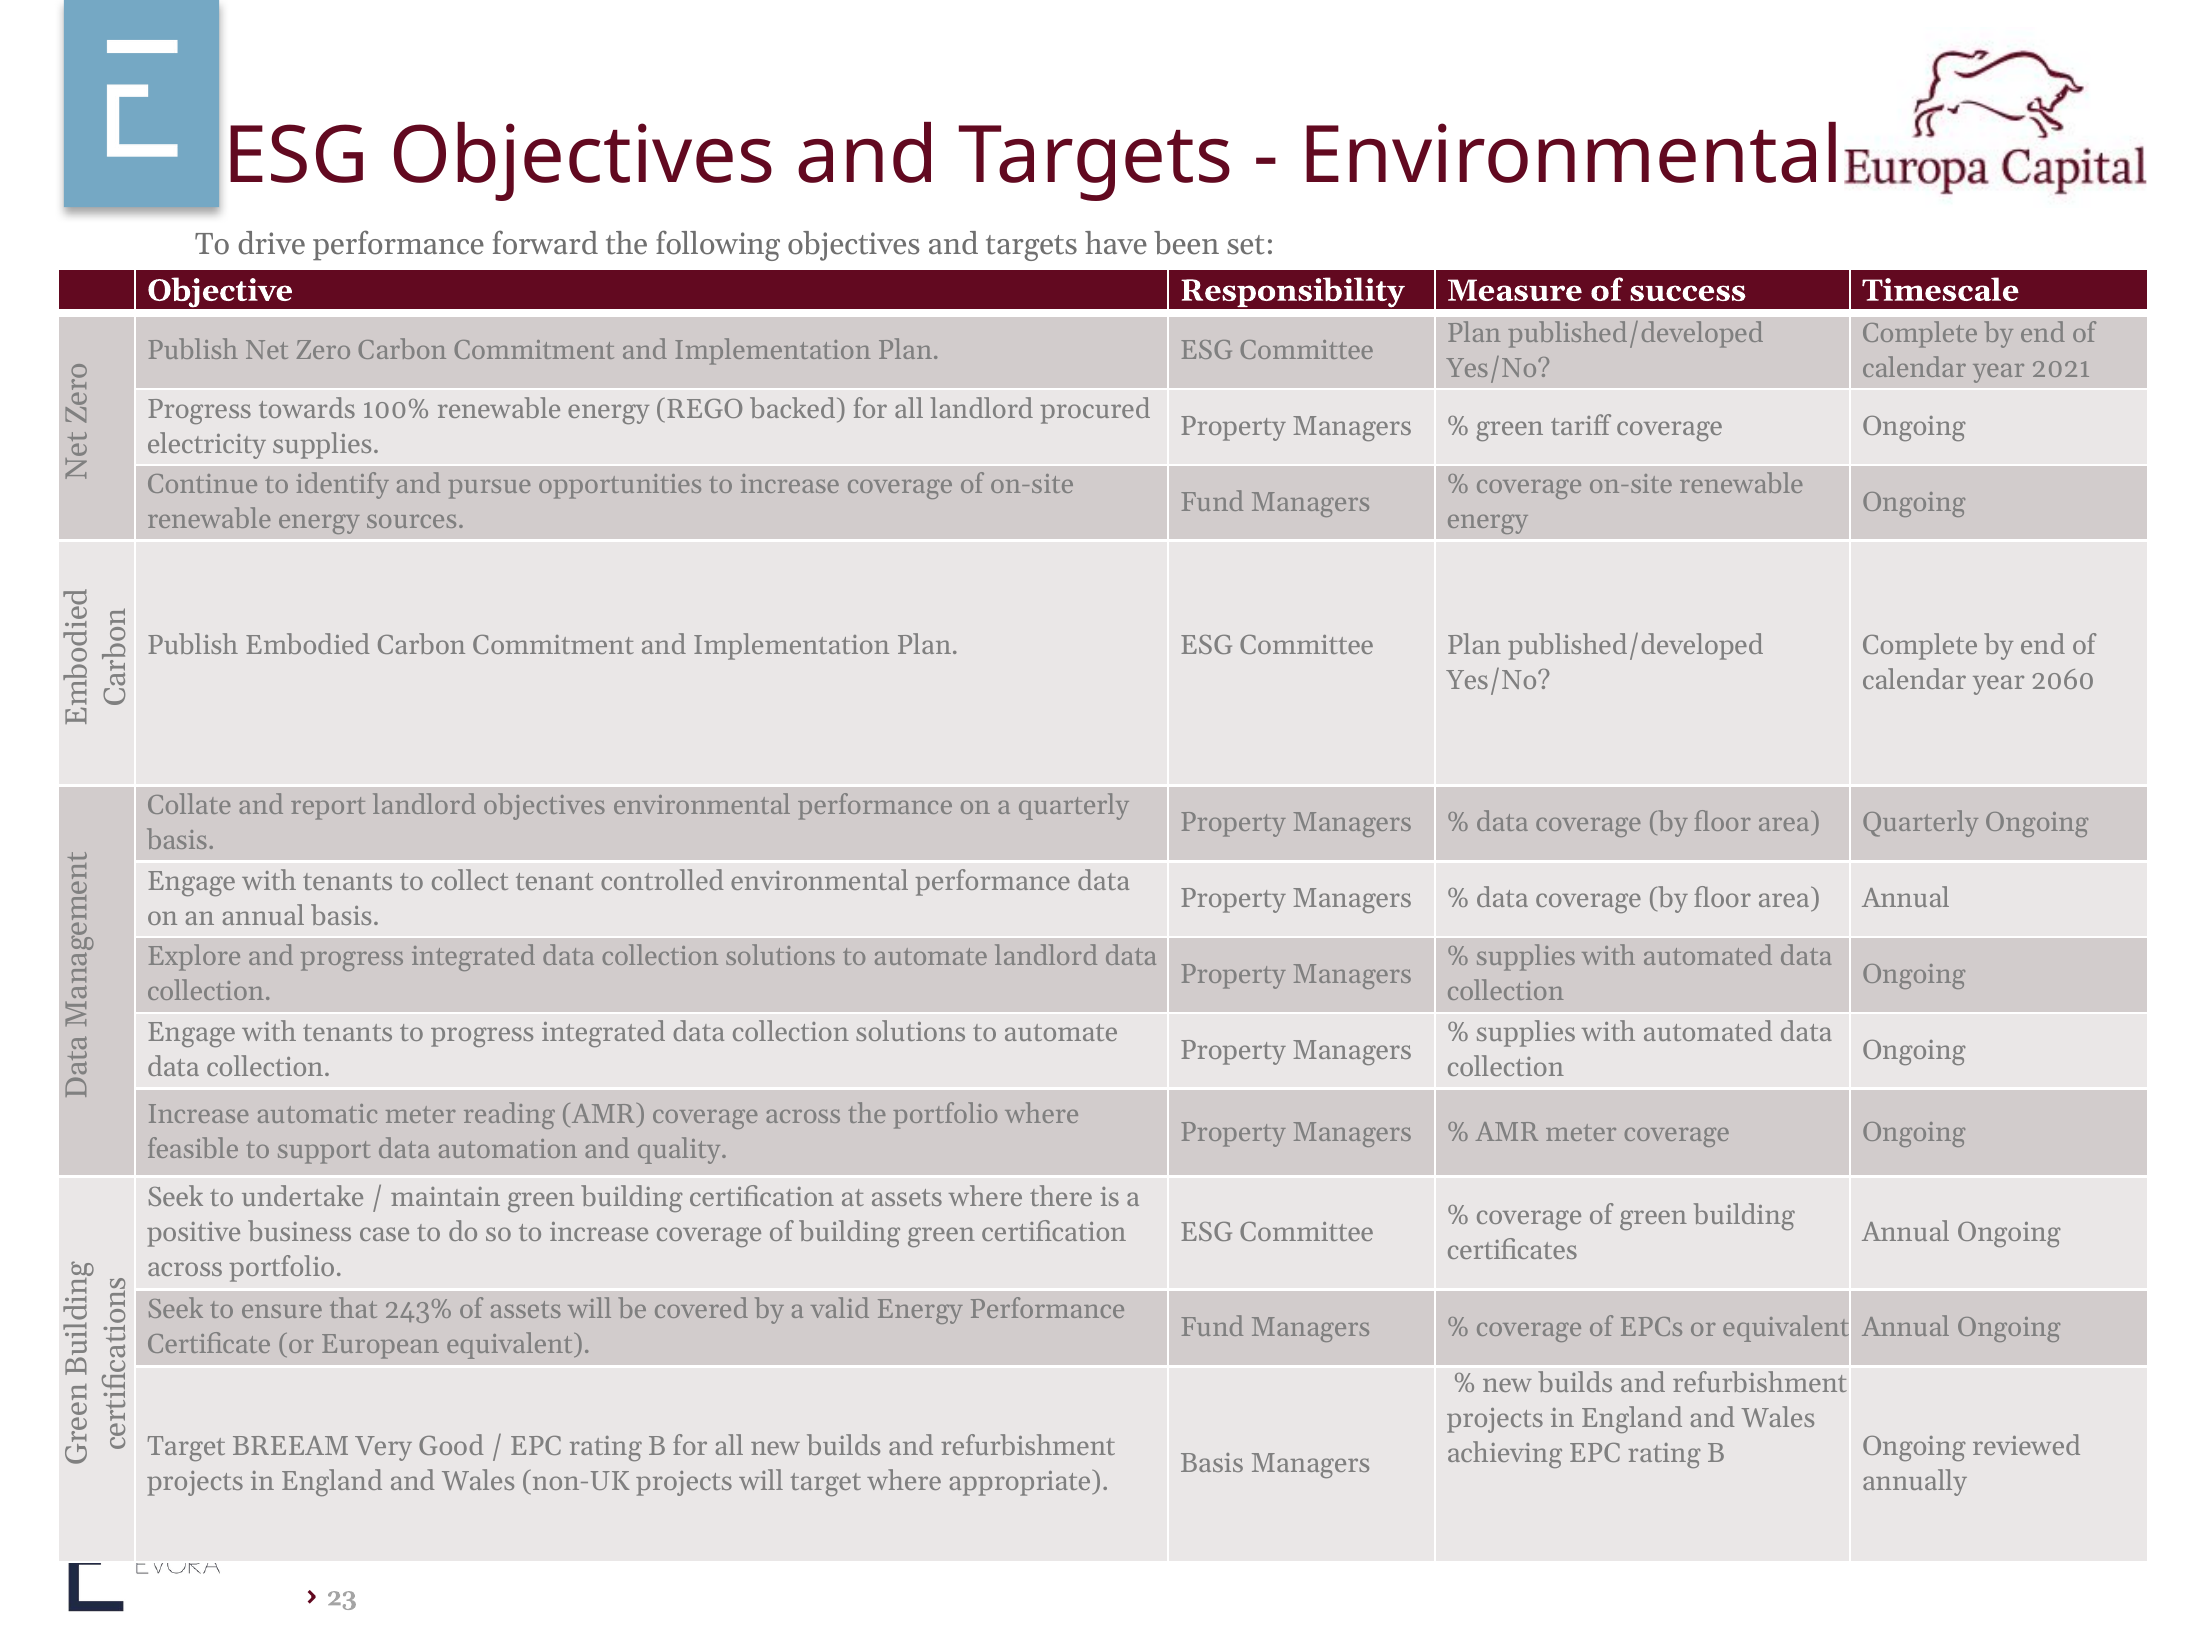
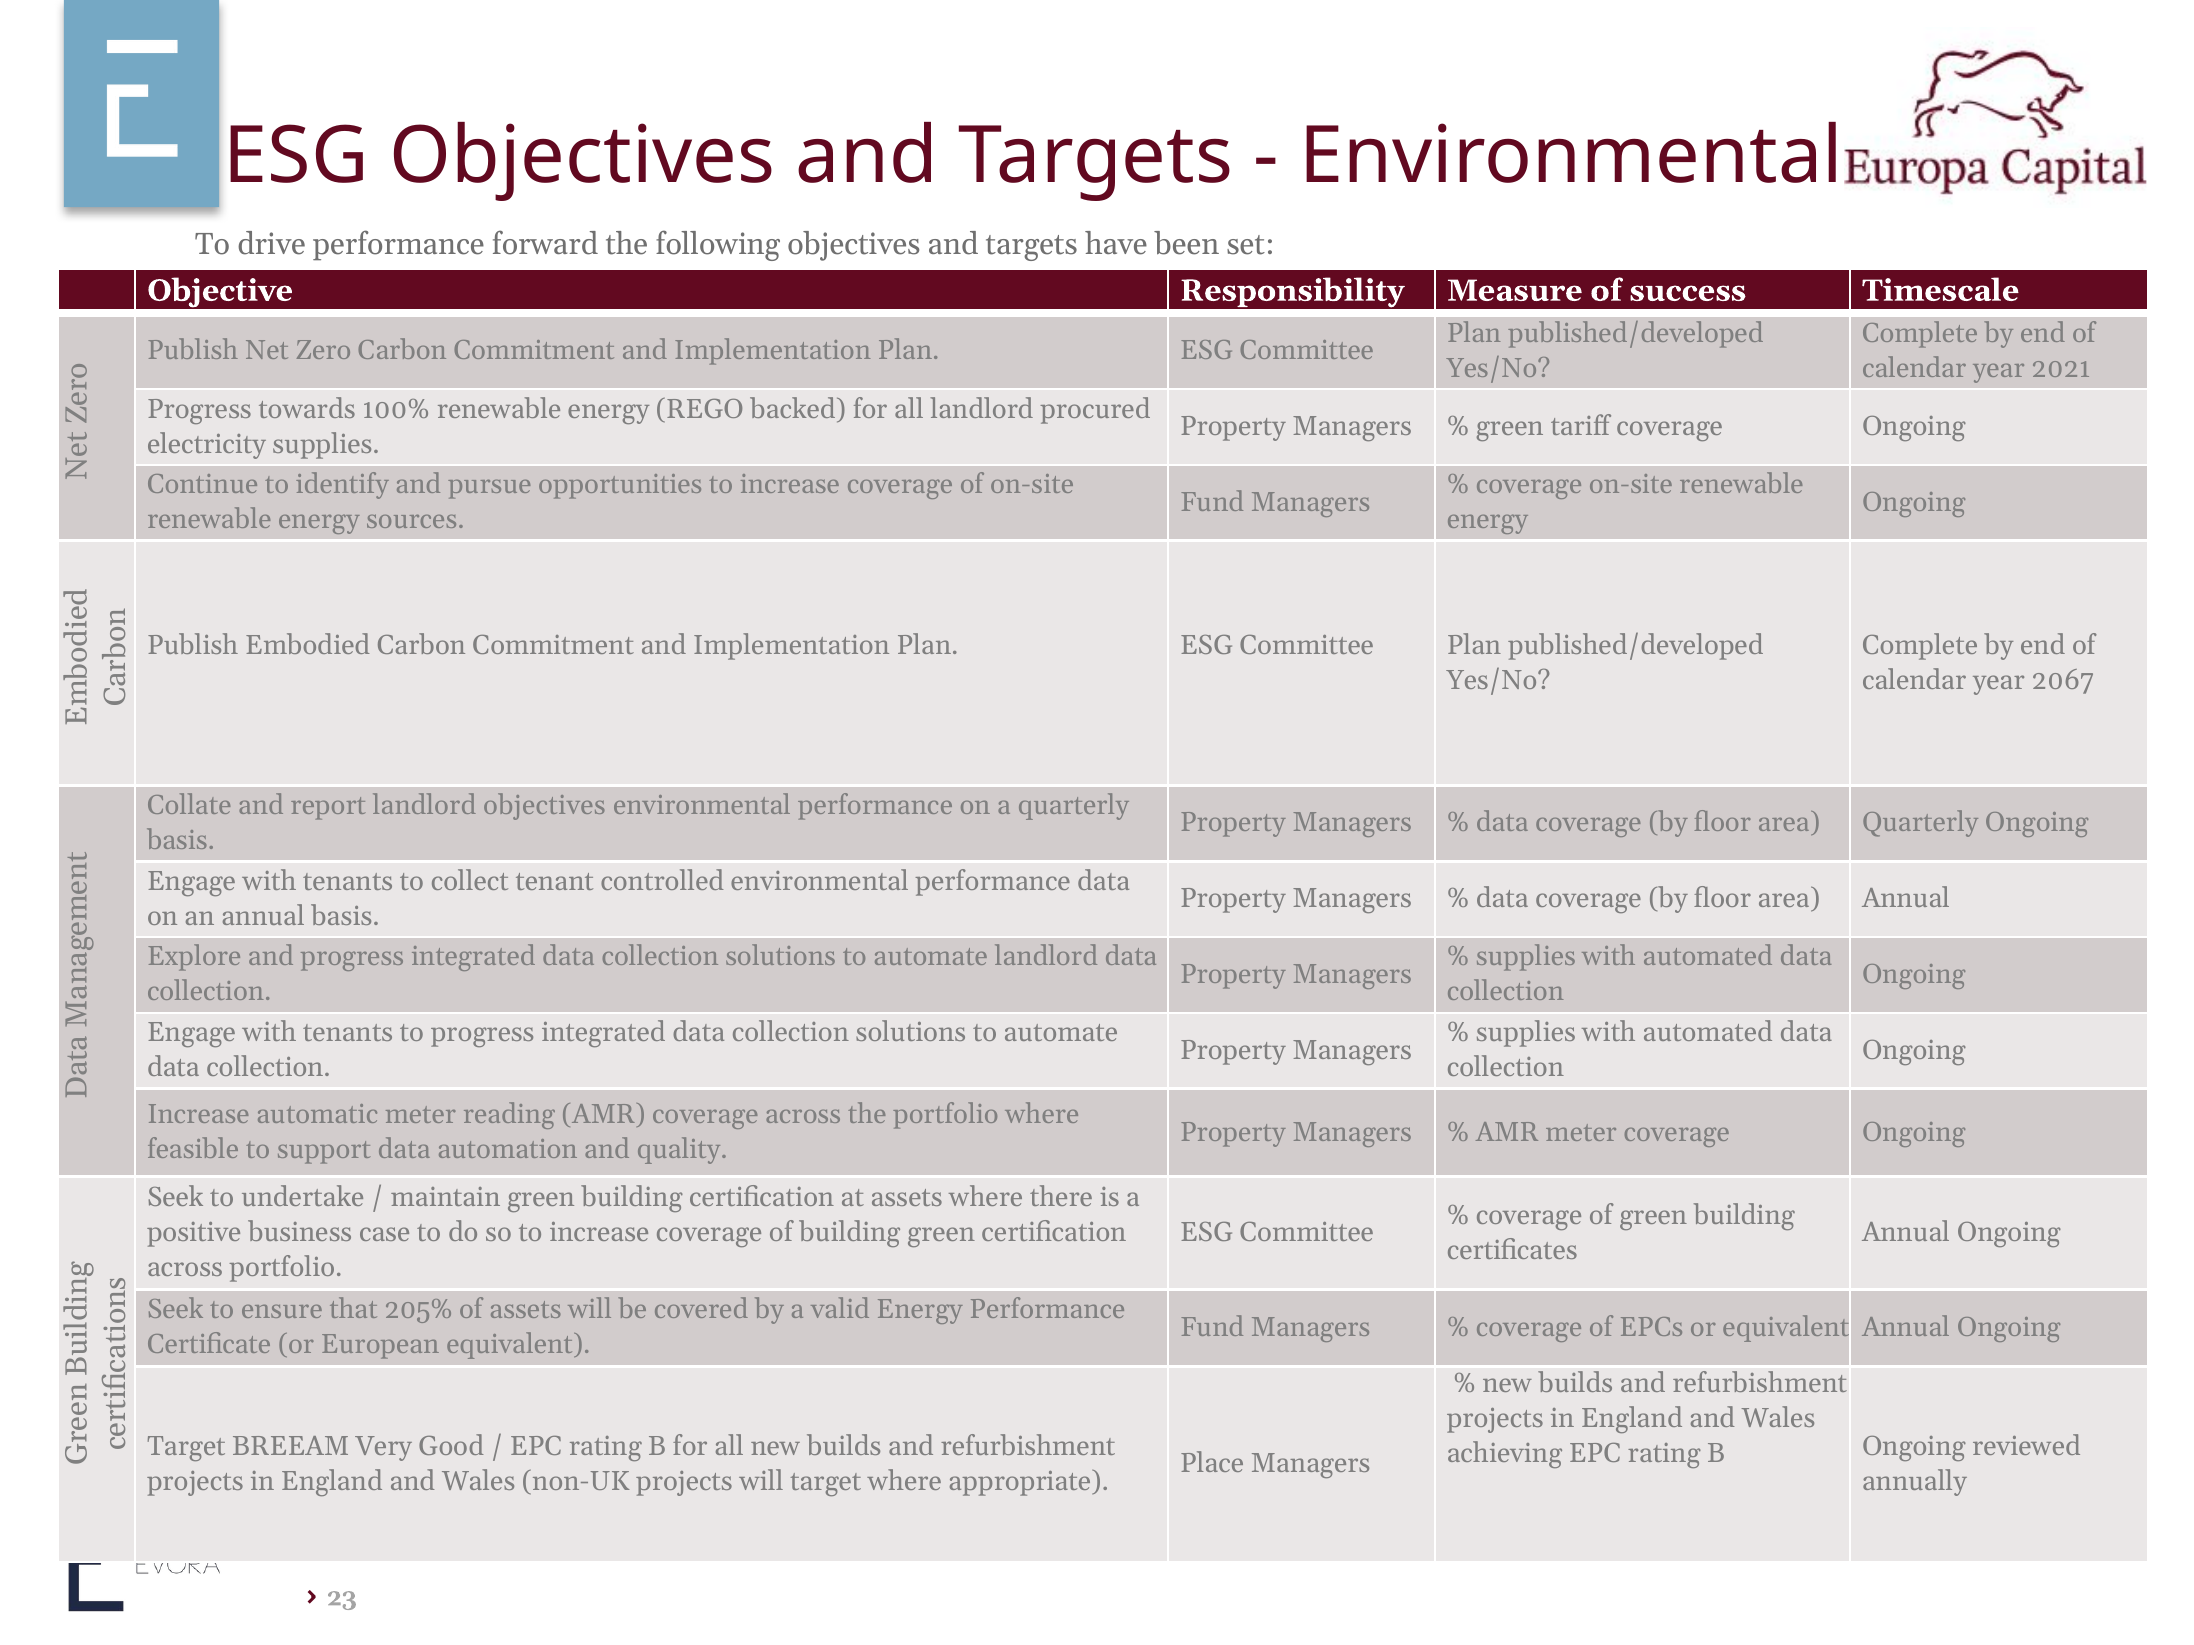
2060: 2060 -> 2067
243%: 243% -> 205%
Basis at (1212, 1464): Basis -> Place
